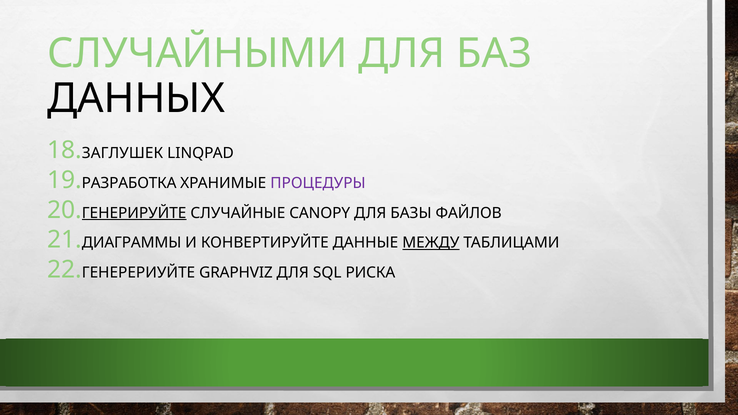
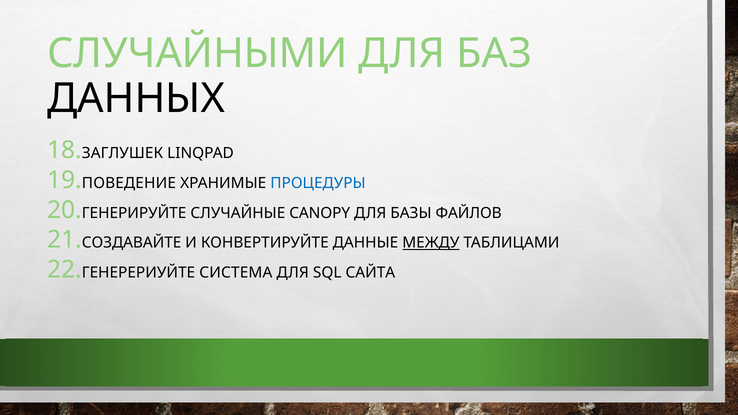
РАЗРАБОТКА: РАЗРАБОТКА -> ПОВЕДЕНИЕ
ПРОЦЕДУРЫ colour: purple -> blue
ГЕНЕРИРУЙТЕ underline: present -> none
ДИАГРАММЫ: ДИАГРАММЫ -> СОЗДАВАЙТЕ
GRAPHVIZ: GRAPHVIZ -> СИСТЕМА
РИСКА: РИСКА -> САЙТА
